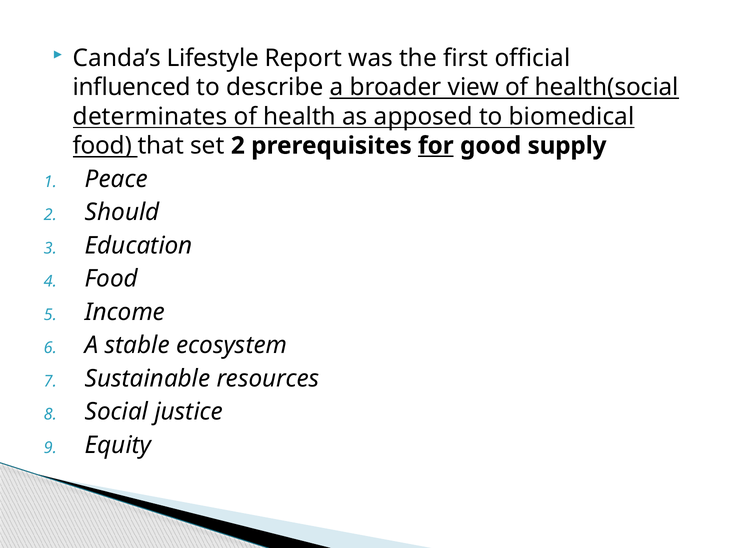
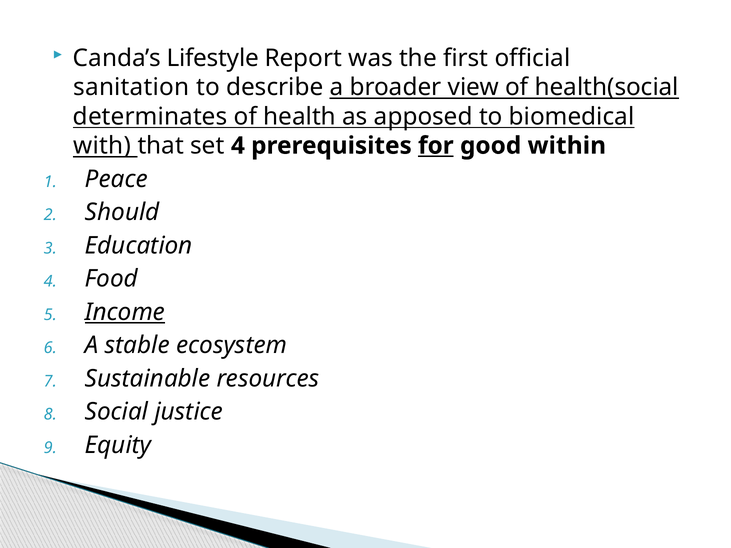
influenced: influenced -> sanitation
food at (102, 146): food -> with
set 2: 2 -> 4
supply: supply -> within
Income underline: none -> present
